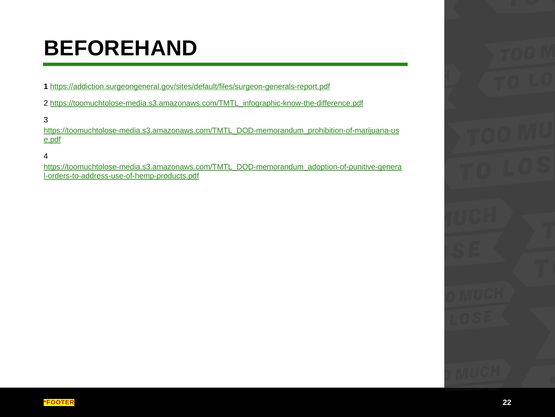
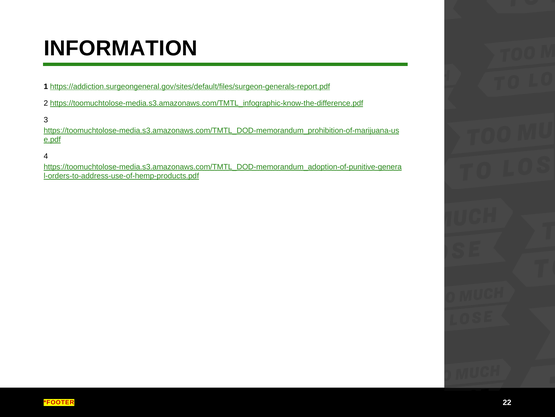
BEFOREHAND: BEFOREHAND -> INFORMATION
